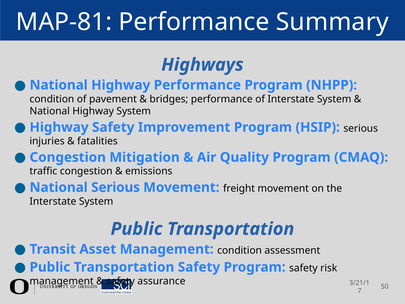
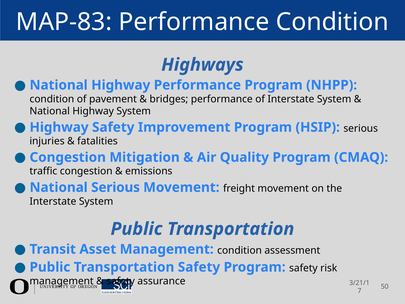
MAP-81: MAP-81 -> MAP-83
Performance Summary: Summary -> Condition
